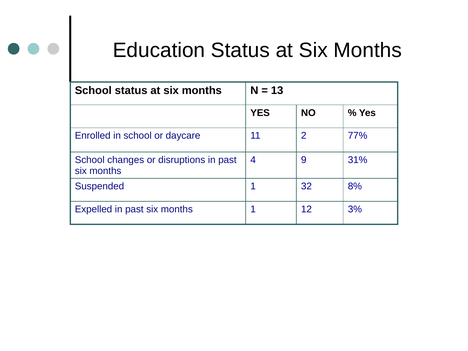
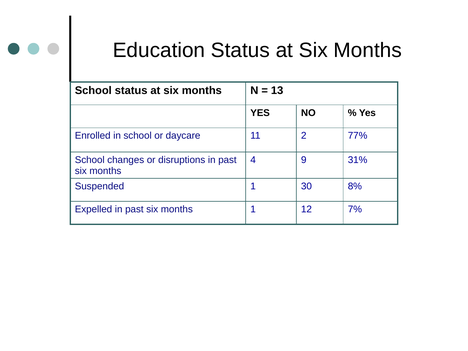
32: 32 -> 30
3%: 3% -> 7%
